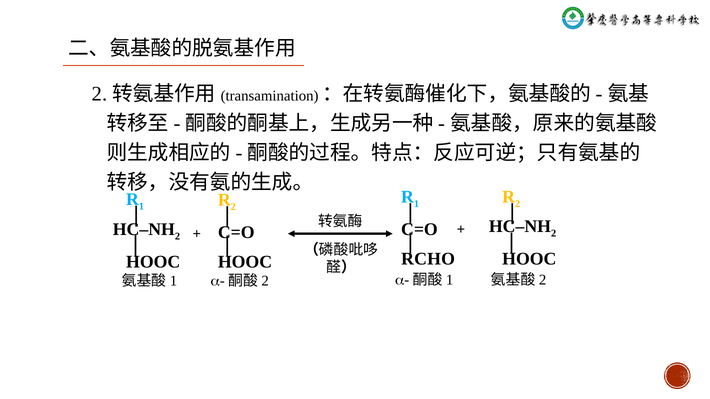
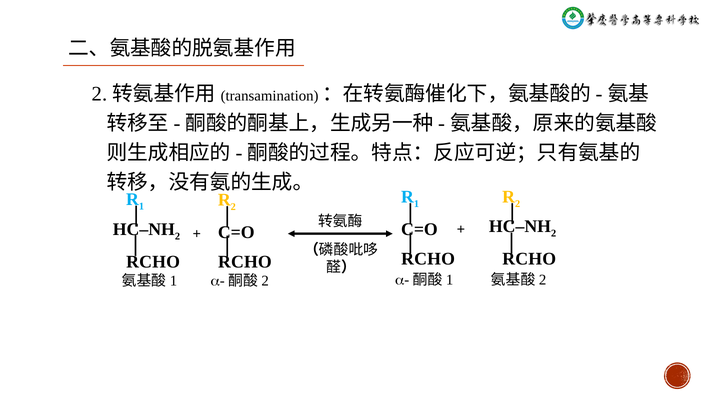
HOOC at (529, 259): HOOC -> RCHO
HOOC at (153, 262): HOOC -> RCHO
HOOC at (245, 262): HOOC -> RCHO
